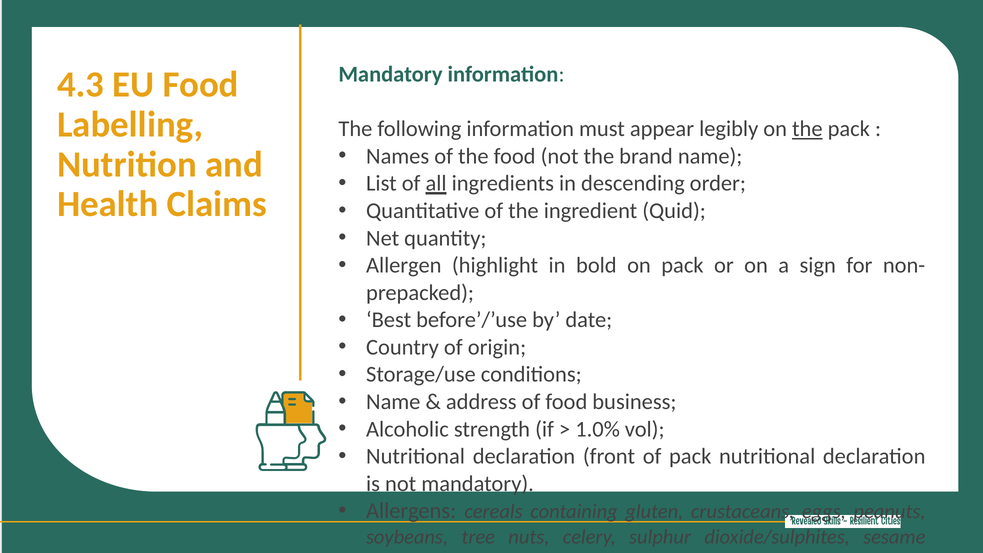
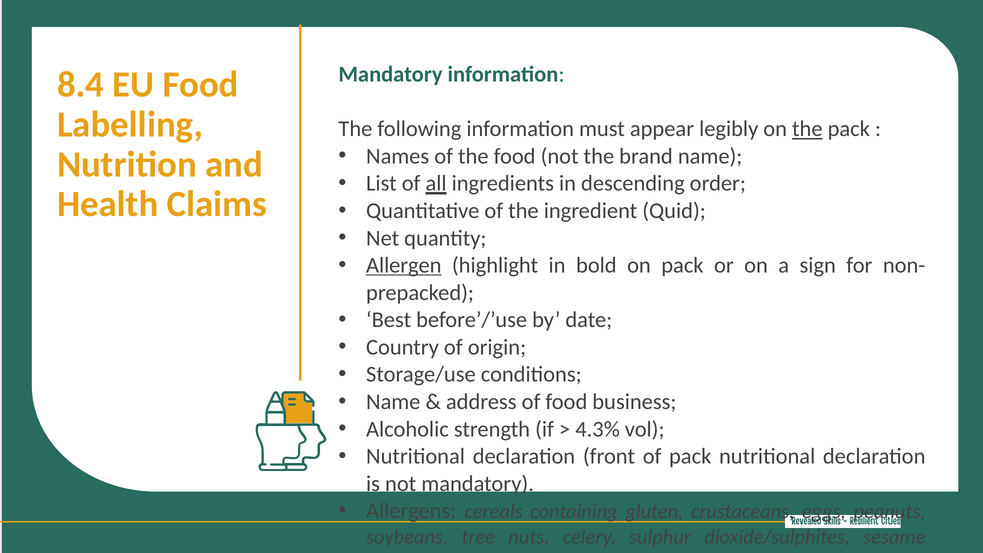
4.3: 4.3 -> 8.4
Allergen underline: none -> present
1.0%: 1.0% -> 4.3%
